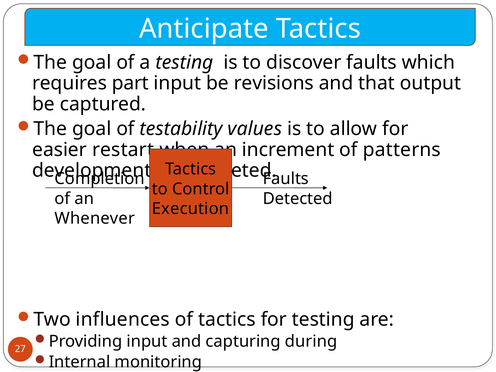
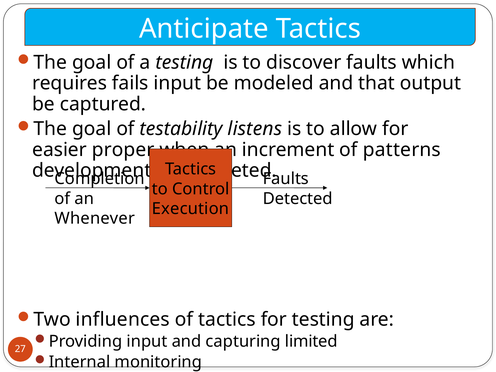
part: part -> fails
revisions: revisions -> modeled
values: values -> listens
restart: restart -> proper
during: during -> limited
